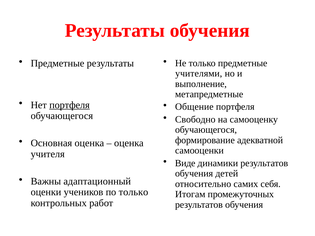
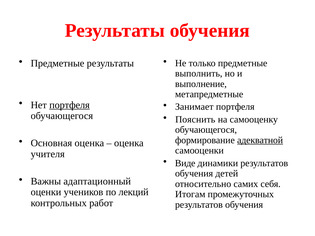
учителями: учителями -> выполнить
Общение: Общение -> Занимает
Свободно: Свободно -> Пояснить
адекватной underline: none -> present
по только: только -> лекций
